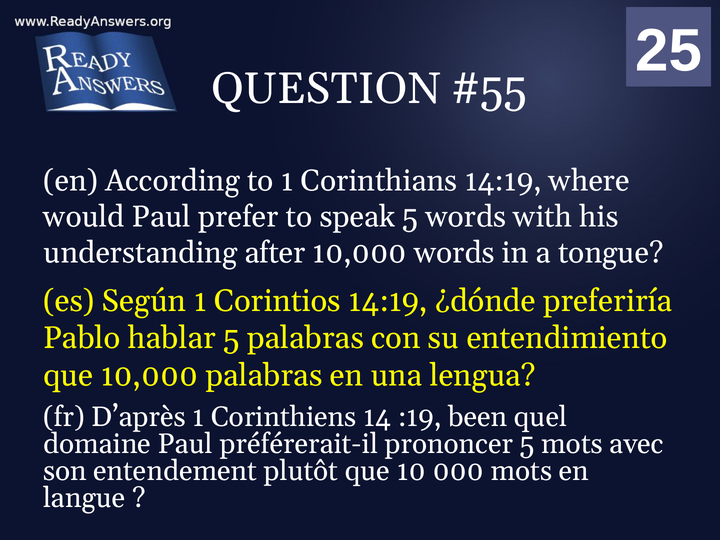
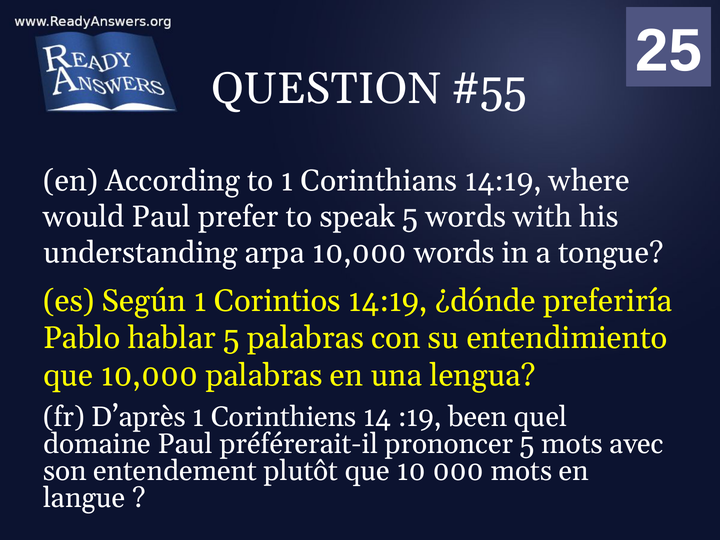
after: after -> arpa
